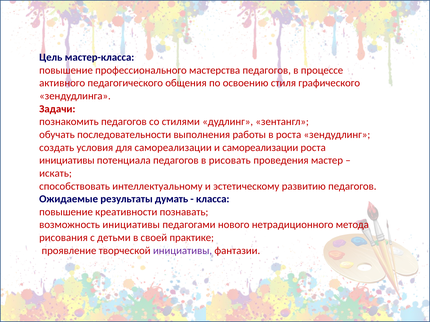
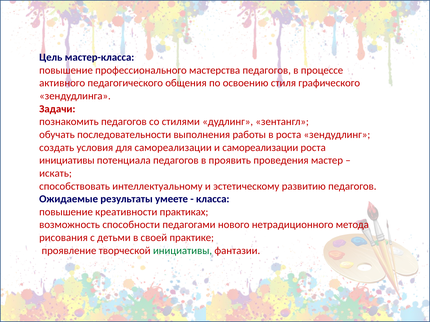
рисовать: рисовать -> проявить
думать: думать -> умеете
познавать: познавать -> практиках
возможность инициативы: инициативы -> способности
инициативы at (183, 251) colour: purple -> green
